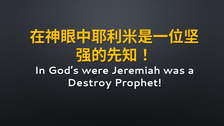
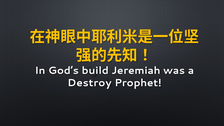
were: were -> build
